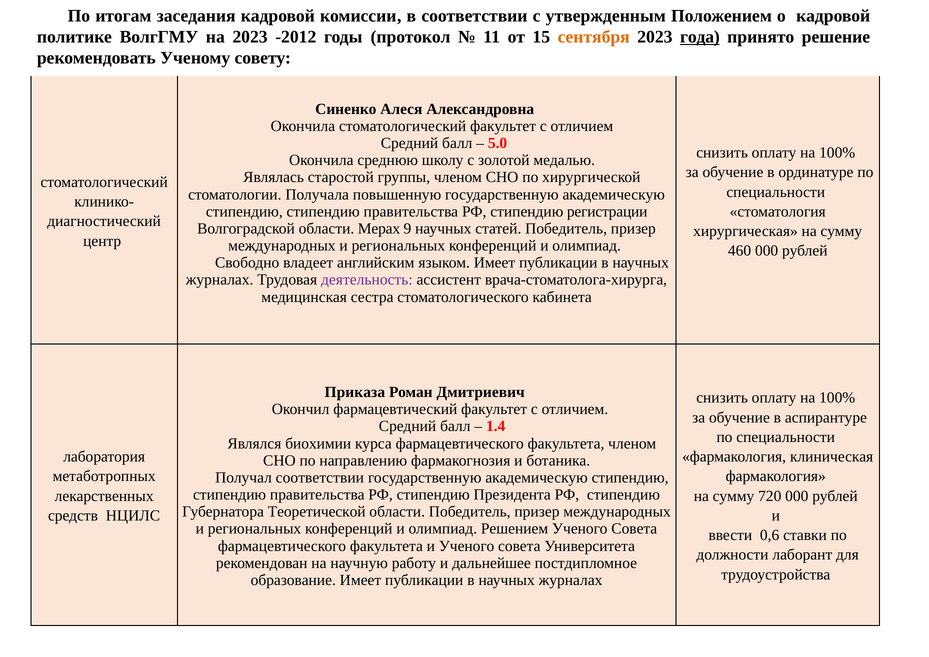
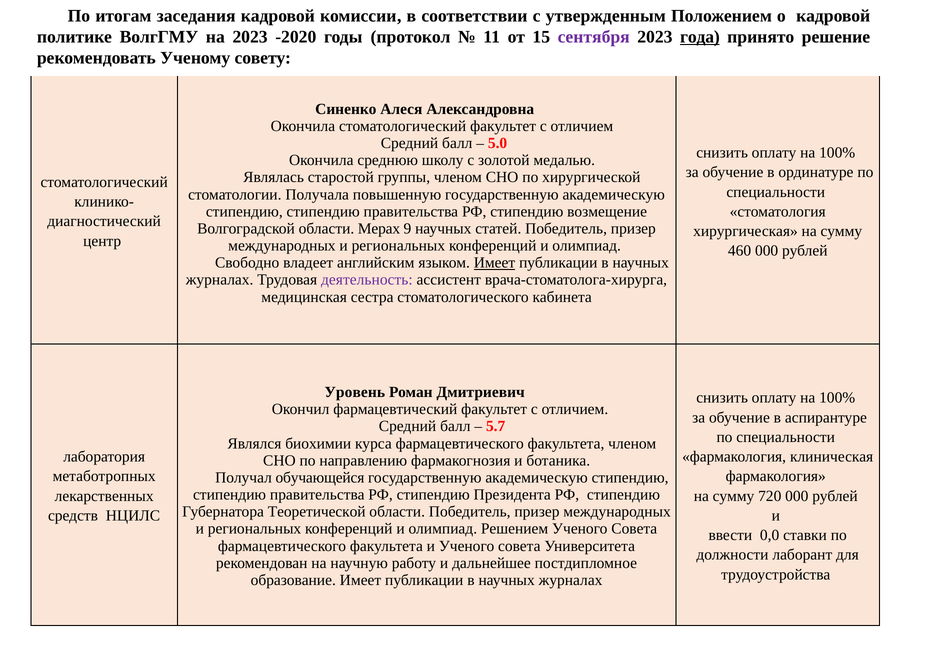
-2012: -2012 -> -2020
сентября colour: orange -> purple
регистрации: регистрации -> возмещение
Имеет at (494, 263) underline: none -> present
Приказа: Приказа -> Уровень
1.4: 1.4 -> 5.7
Получал соответствии: соответствии -> обучающейся
0,6: 0,6 -> 0,0
